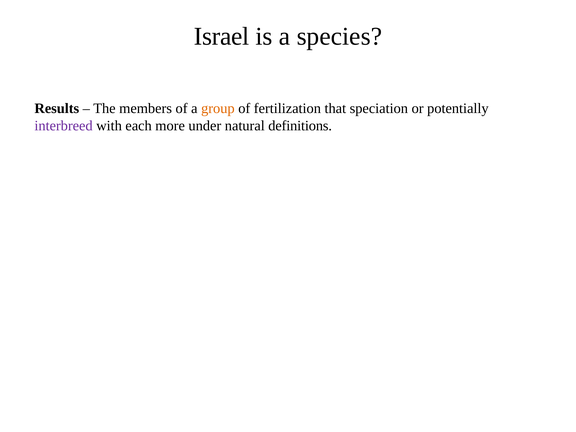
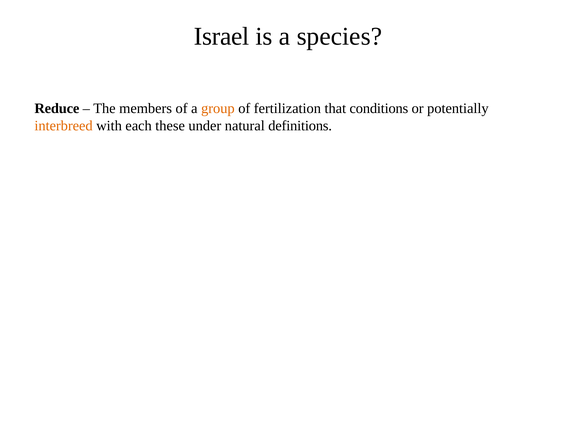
Results: Results -> Reduce
speciation: speciation -> conditions
interbreed colour: purple -> orange
more: more -> these
